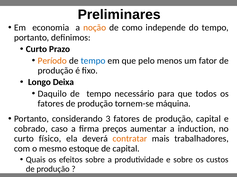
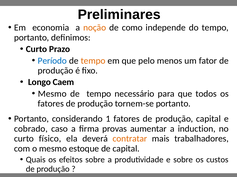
Período colour: orange -> blue
tempo at (93, 61) colour: blue -> orange
Deixa: Deixa -> Caem
Daquilo at (52, 94): Daquilo -> Mesmo
tornem-se máquina: máquina -> portanto
3: 3 -> 1
preços: preços -> provas
